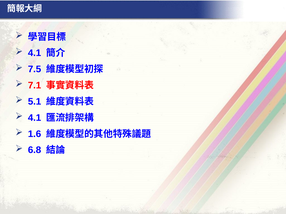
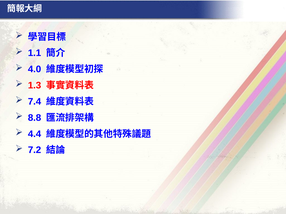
4.1 at (35, 53): 4.1 -> 1.1
7.5: 7.5 -> 4.0
7.1: 7.1 -> 1.3
5.1: 5.1 -> 7.4
4.1 at (35, 118): 4.1 -> 8.8
1.6: 1.6 -> 4.4
6.8: 6.8 -> 7.2
